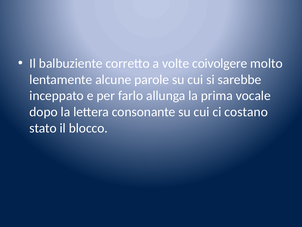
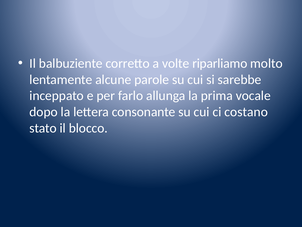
coivolgere: coivolgere -> riparliamo
